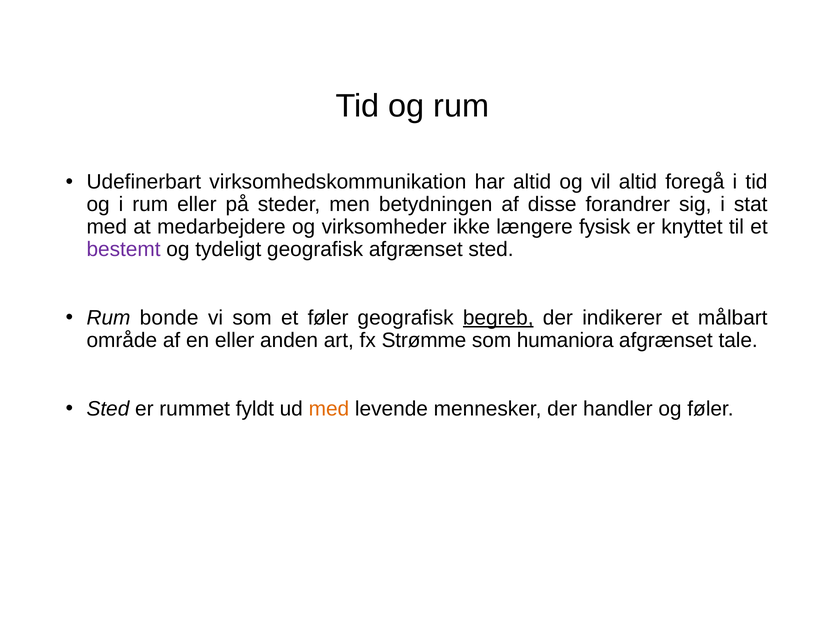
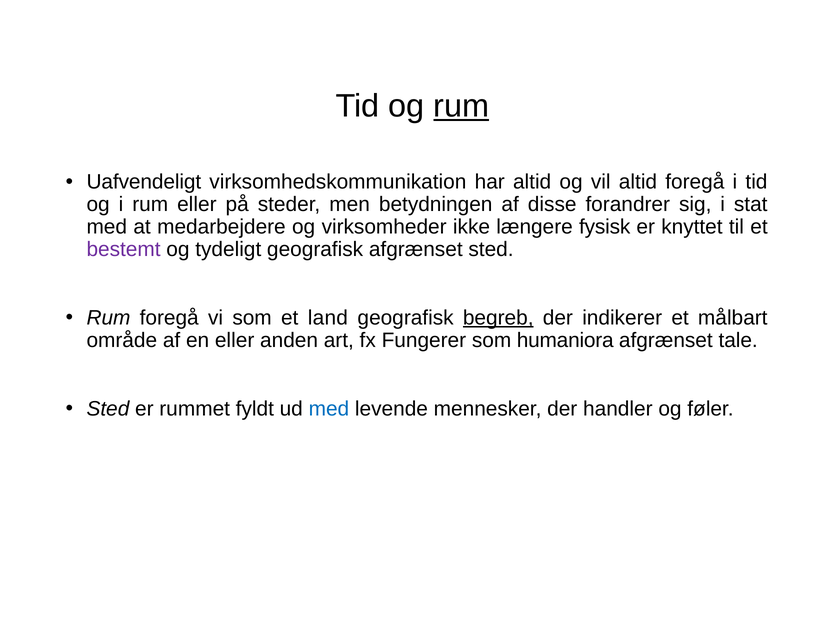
rum at (461, 106) underline: none -> present
Udefinerbart: Udefinerbart -> Uafvendeligt
Rum bonde: bonde -> foregå
et føler: føler -> land
Strømme: Strømme -> Fungerer
med at (329, 408) colour: orange -> blue
